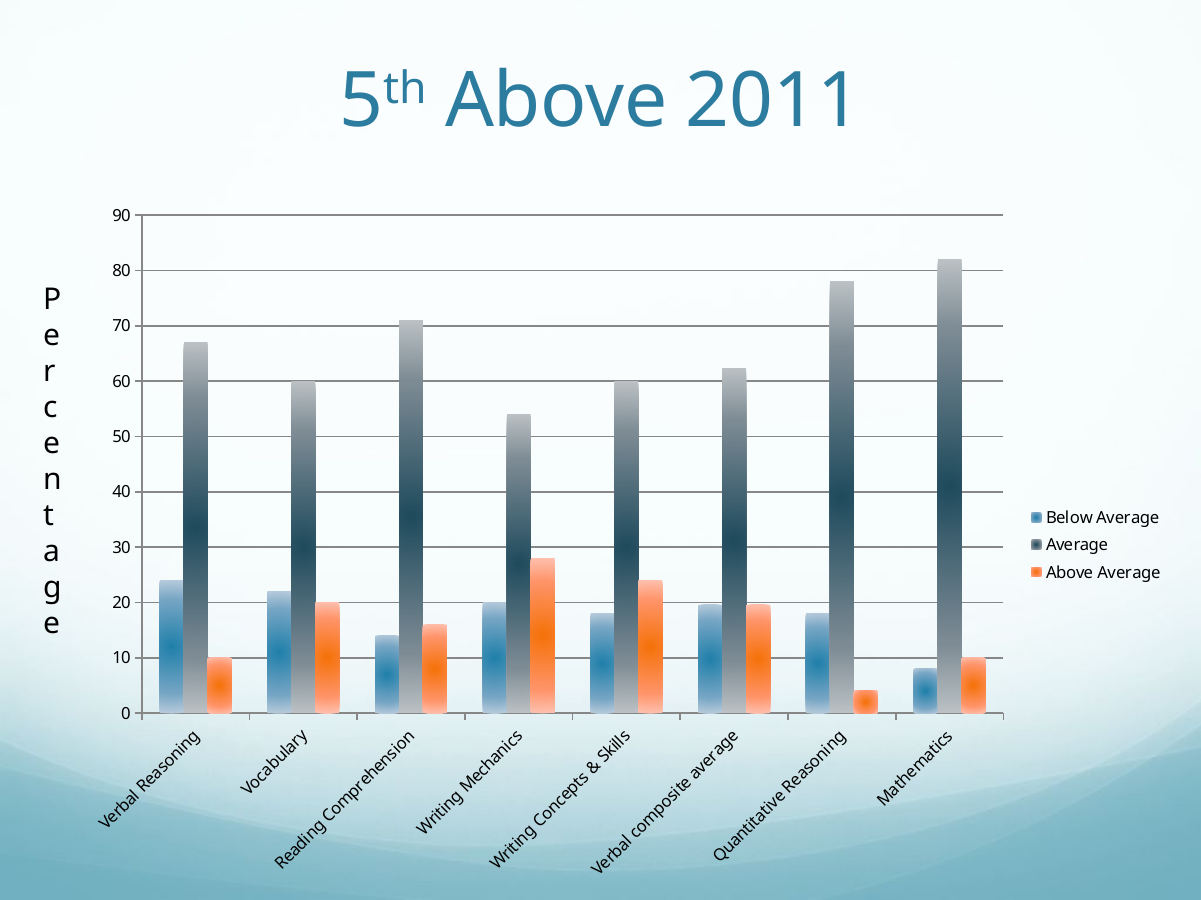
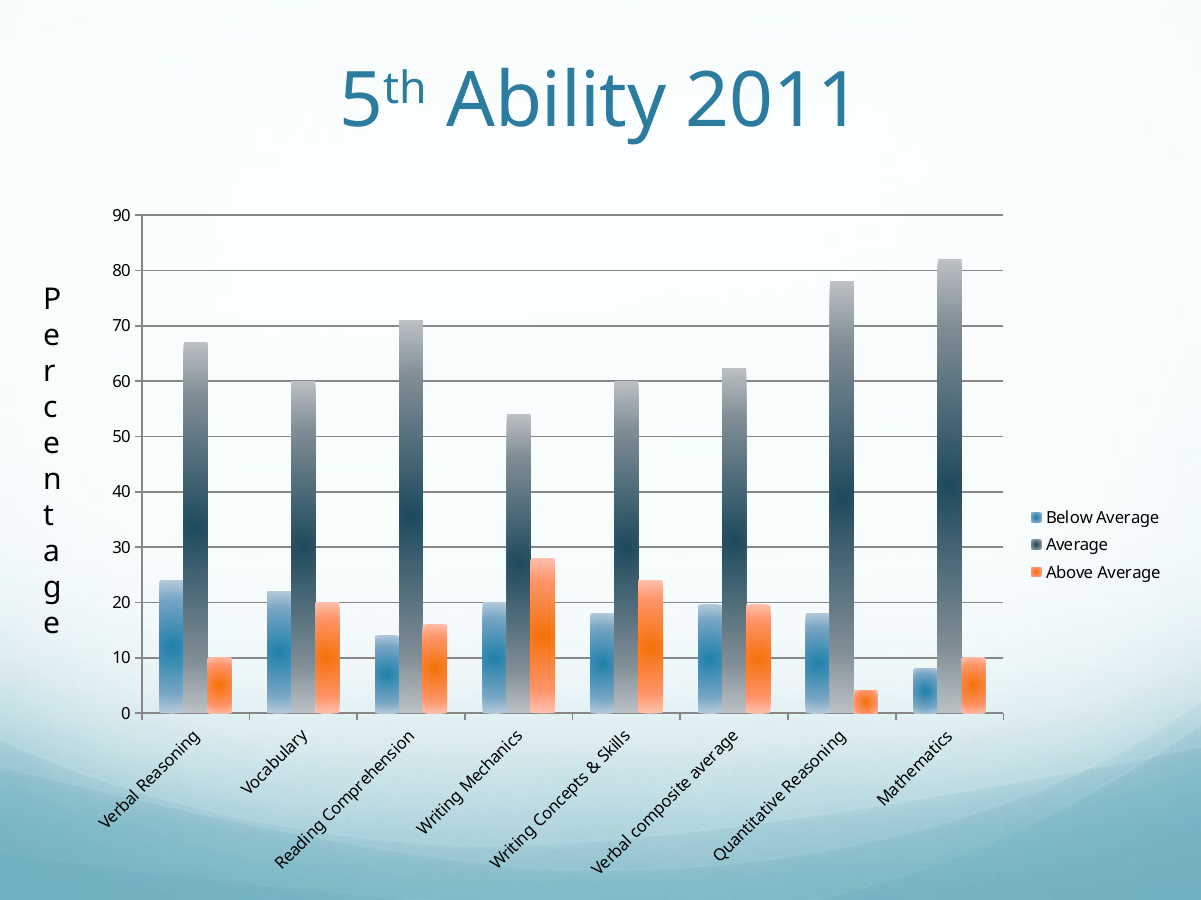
Above at (557, 101): Above -> Ability
